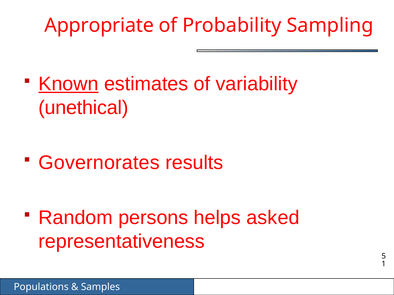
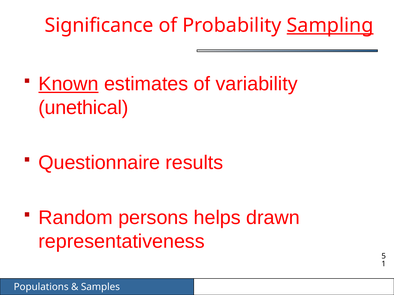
Appropriate: Appropriate -> Significance
Sampling underline: none -> present
Governorates: Governorates -> Questionnaire
asked: asked -> drawn
